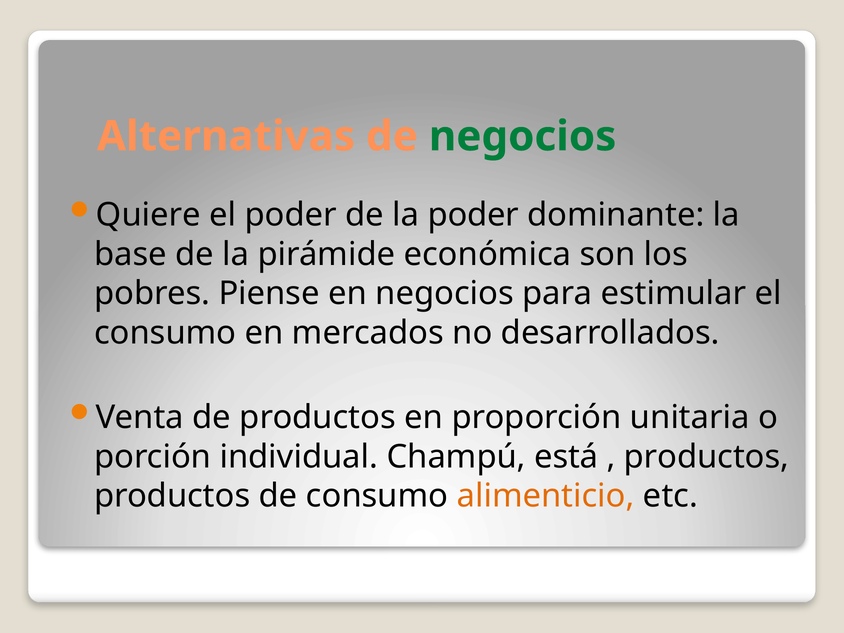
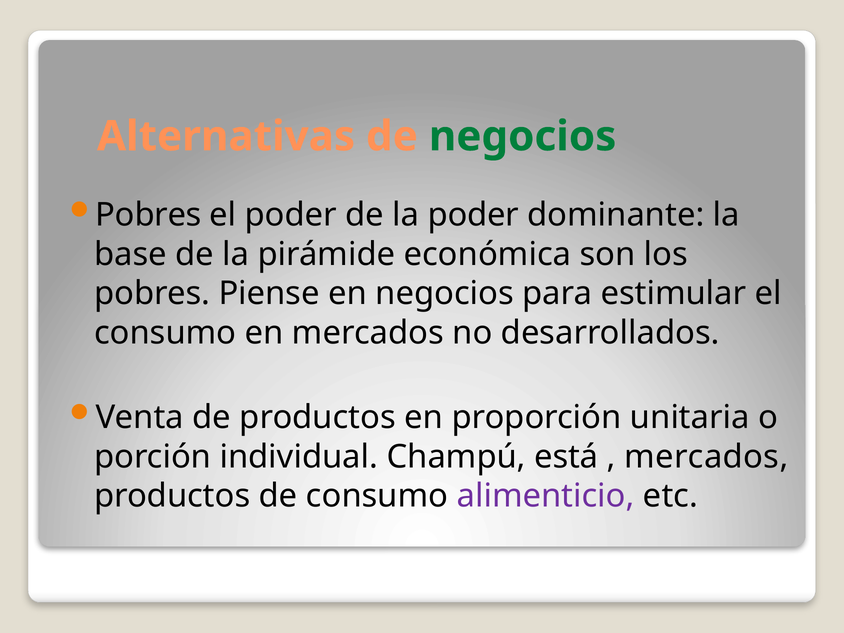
Quiere at (148, 215): Quiere -> Pobres
productos at (706, 457): productos -> mercados
alimenticio colour: orange -> purple
